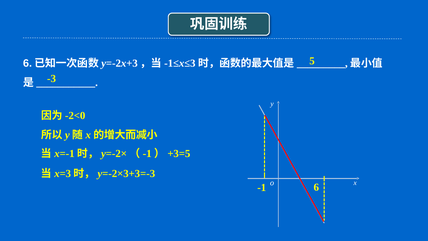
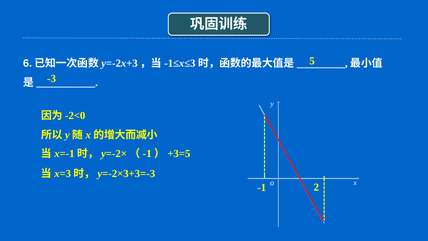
6: 6 -> 2
